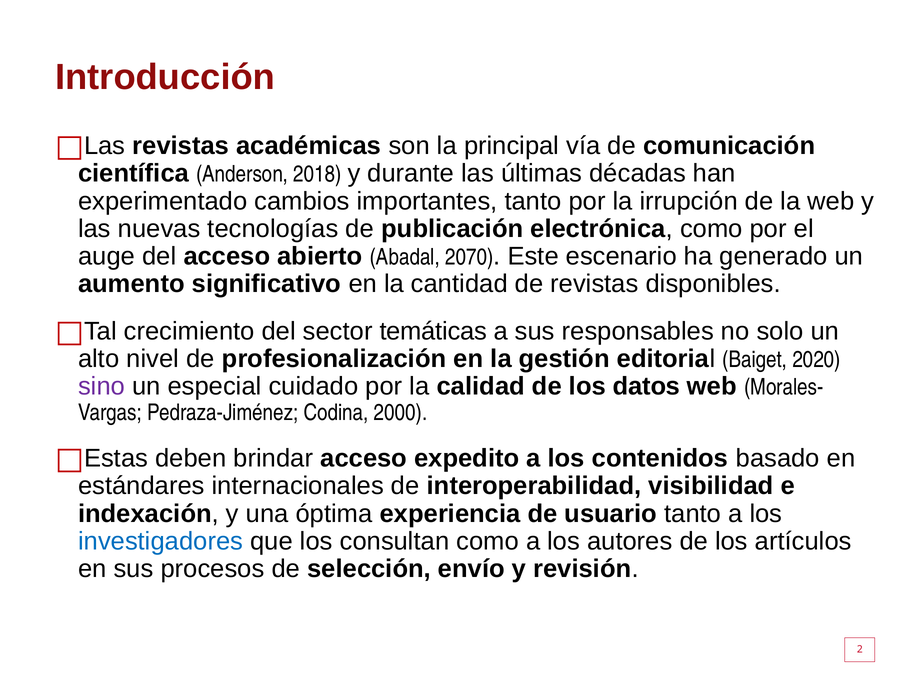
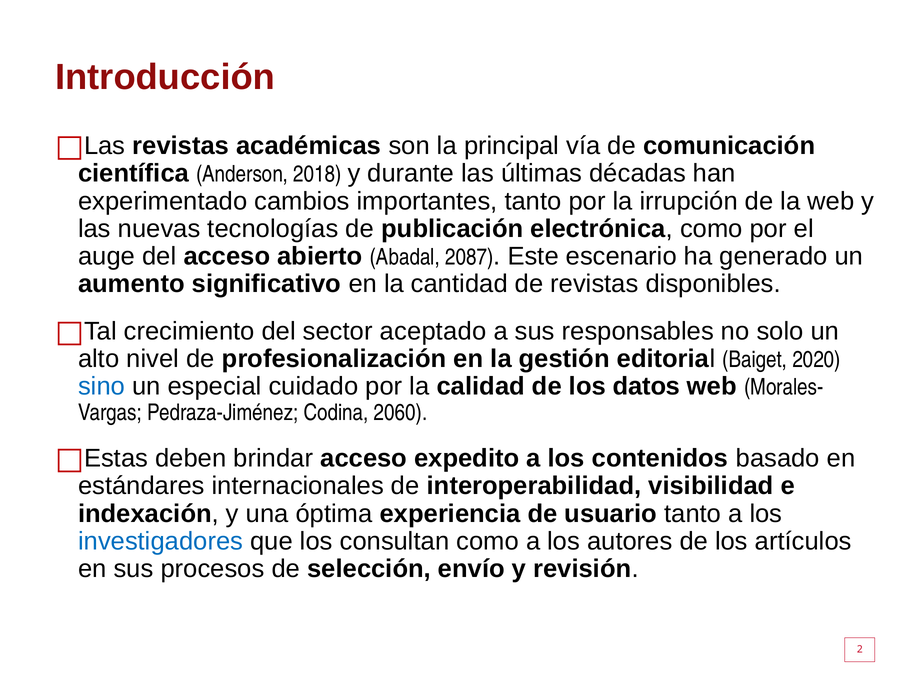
2070: 2070 -> 2087
temáticas: temáticas -> aceptado
sino colour: purple -> blue
2000: 2000 -> 2060
